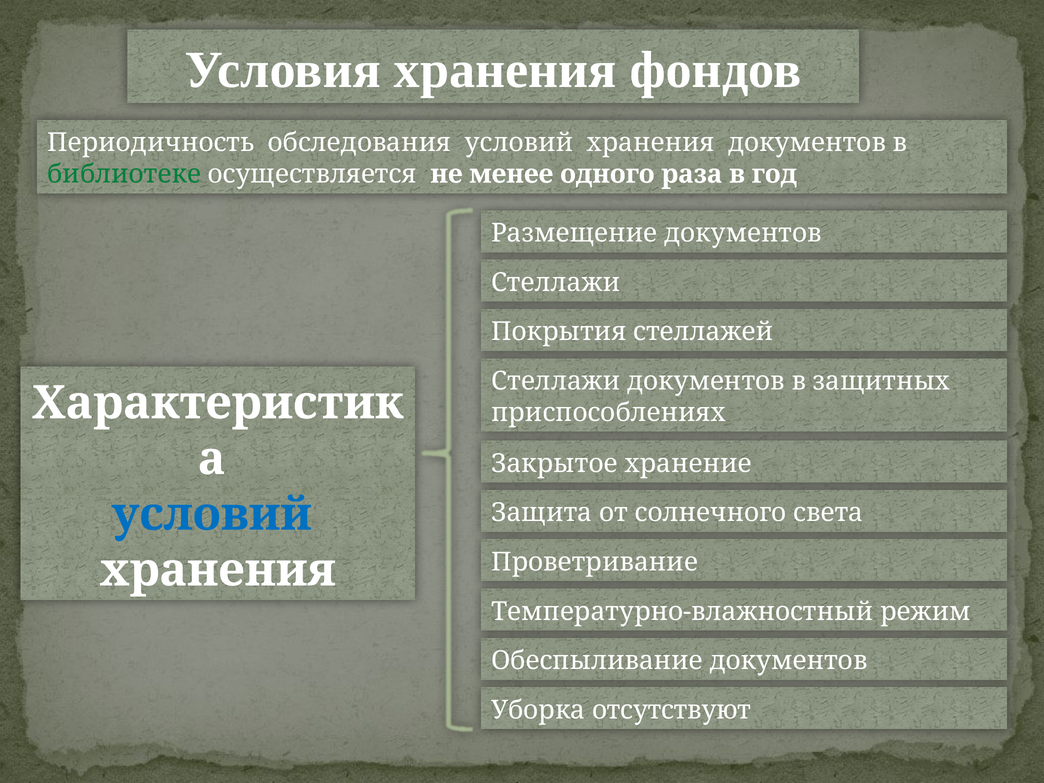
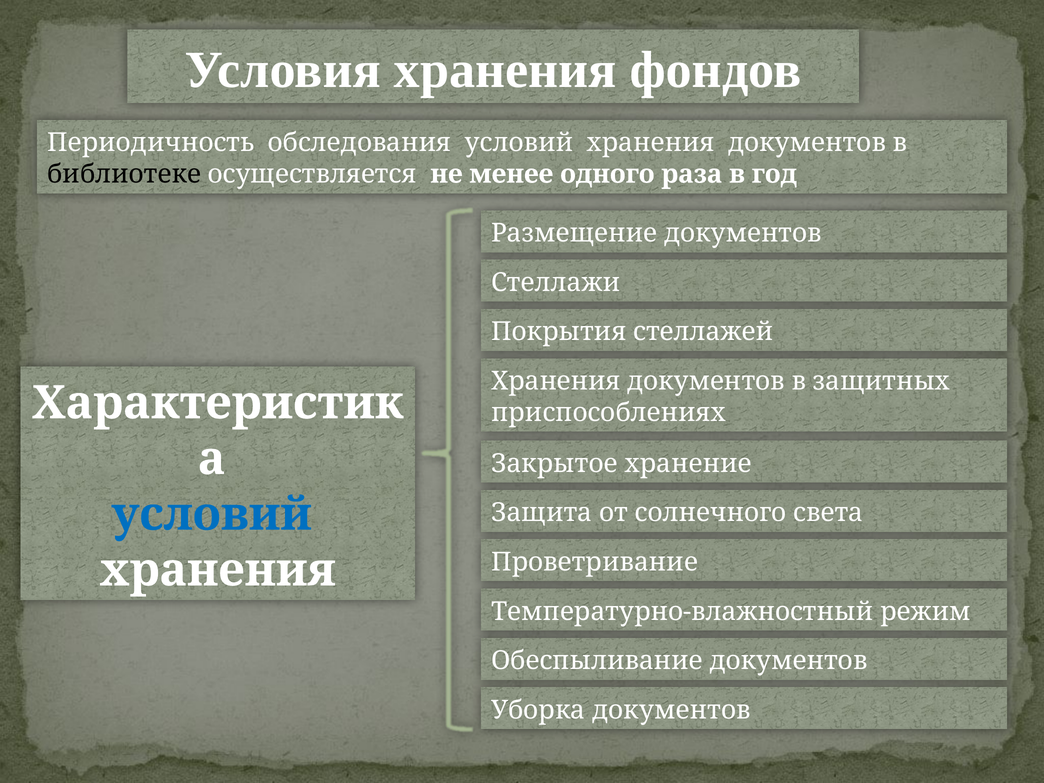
библиотеке colour: green -> black
Стеллажи at (556, 381): Стеллажи -> Хранения
Уборка отсутствуют: отсутствуют -> документов
